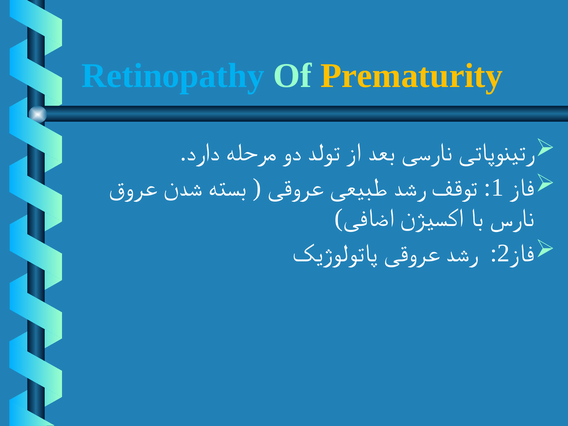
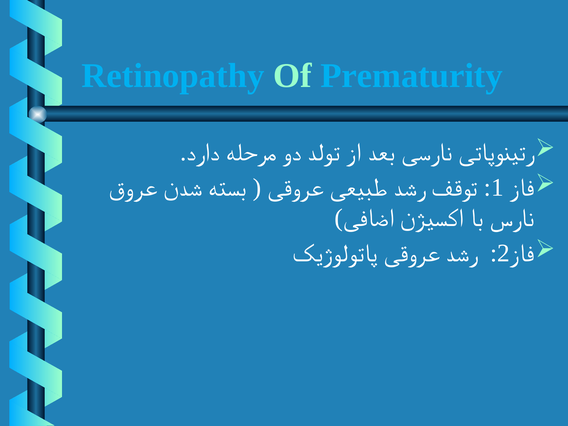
Prematurity colour: yellow -> light blue
